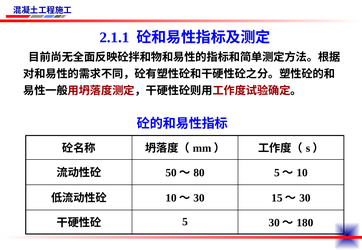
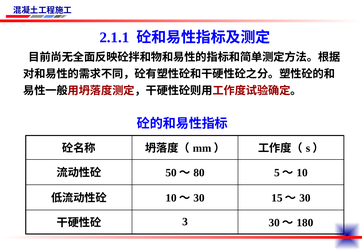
5: 5 -> 3
